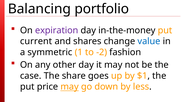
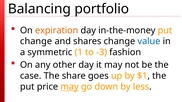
expiration colour: purple -> orange
current at (36, 41): current -> change
-2: -2 -> -3
